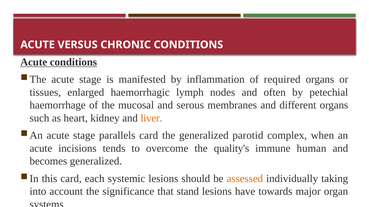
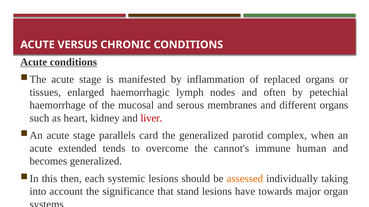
required: required -> replaced
liver colour: orange -> red
incisions: incisions -> extended
quality's: quality's -> cannot's
this card: card -> then
